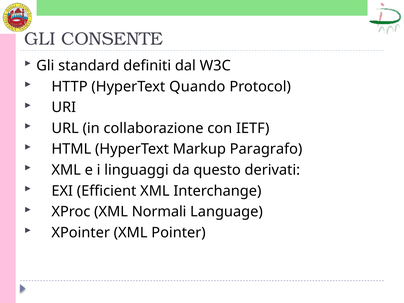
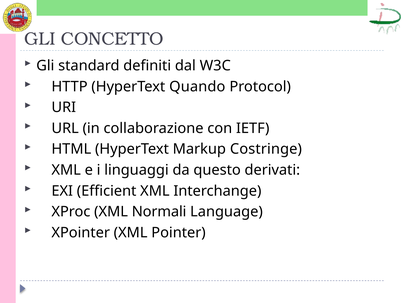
CONSENTE: CONSENTE -> CONCETTO
Paragrafo: Paragrafo -> Costringe
